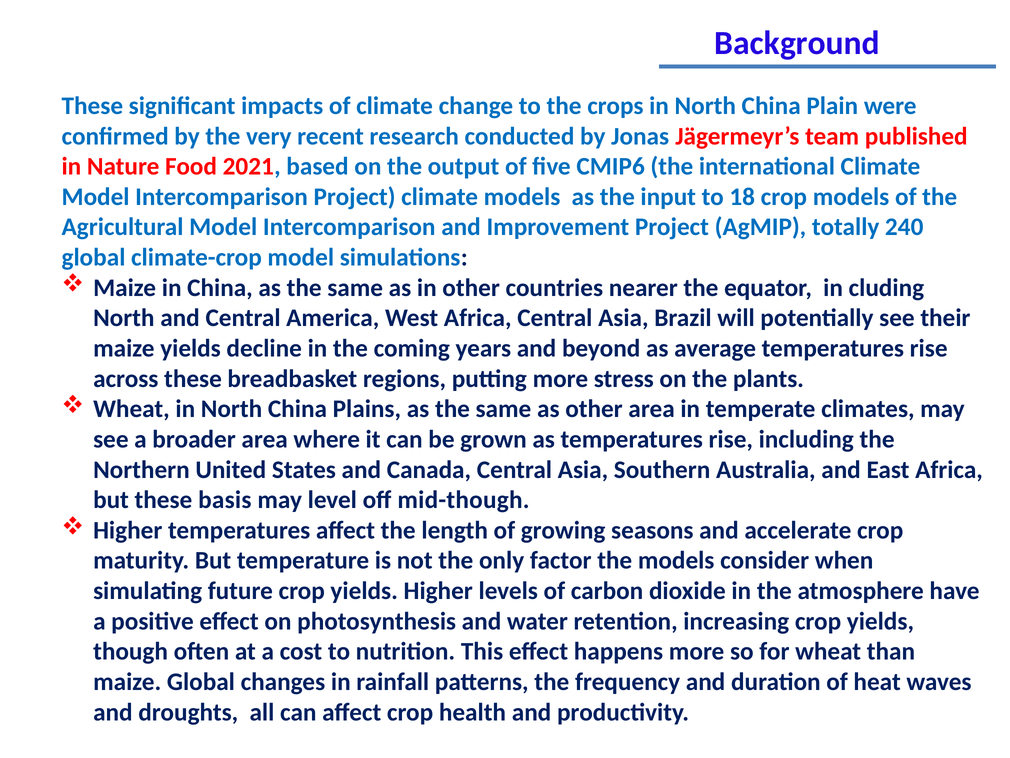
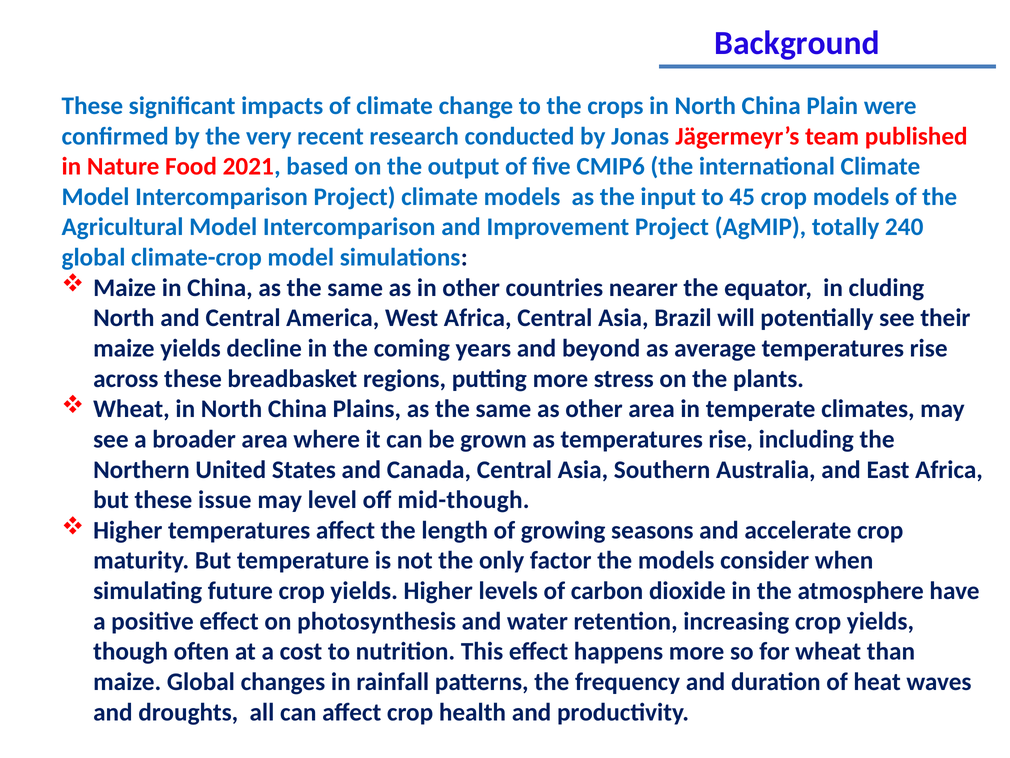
18: 18 -> 45
basis: basis -> issue
